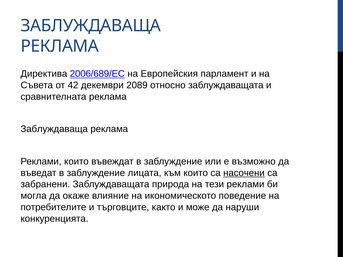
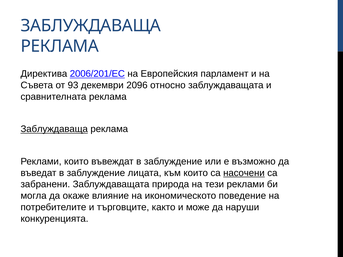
2006/689/EC: 2006/689/EC -> 2006/201/EC
42: 42 -> 93
2089: 2089 -> 2096
Заблуждаваща at (54, 129) underline: none -> present
